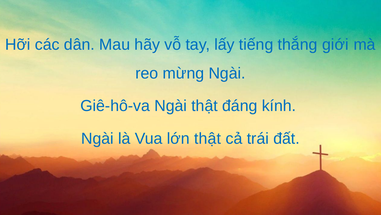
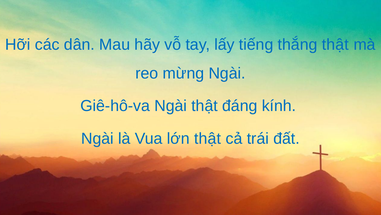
thắng giới: giới -> thật
